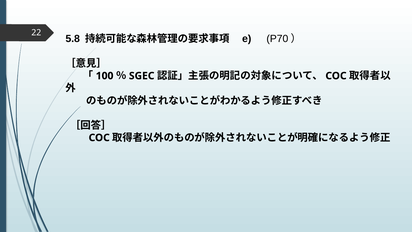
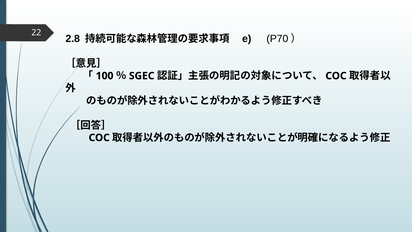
5.8: 5.8 -> 2.8
